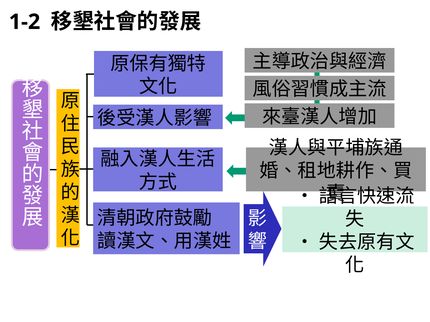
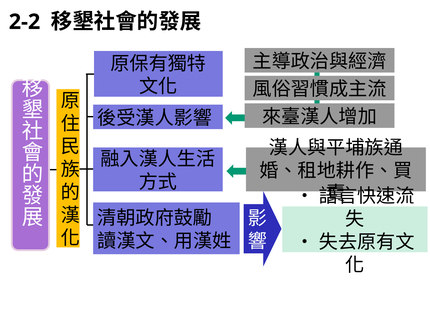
1-2: 1-2 -> 2-2
